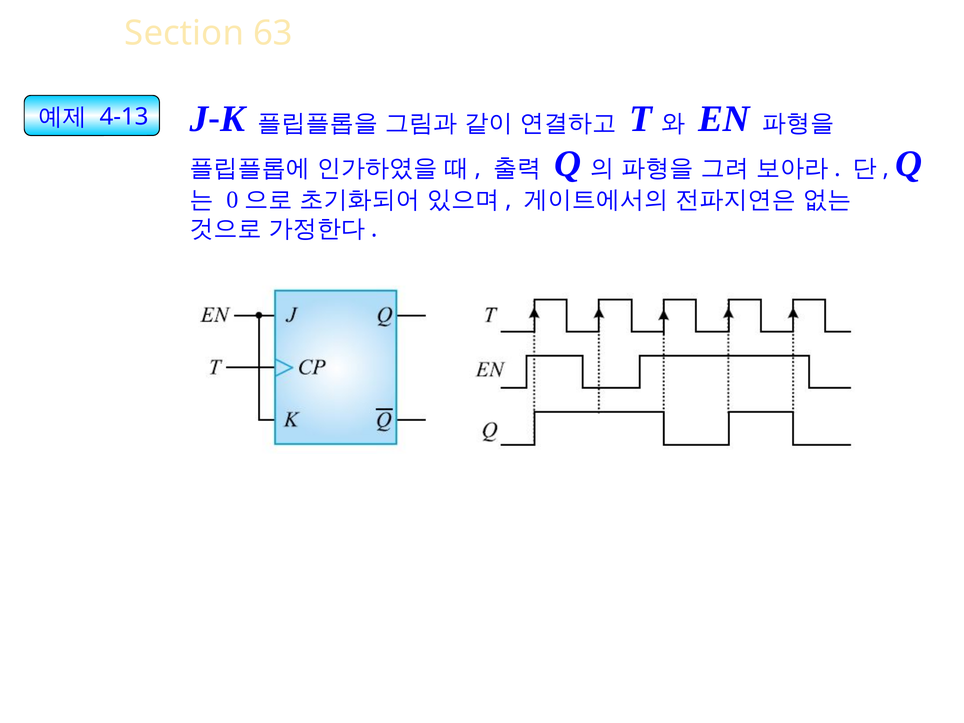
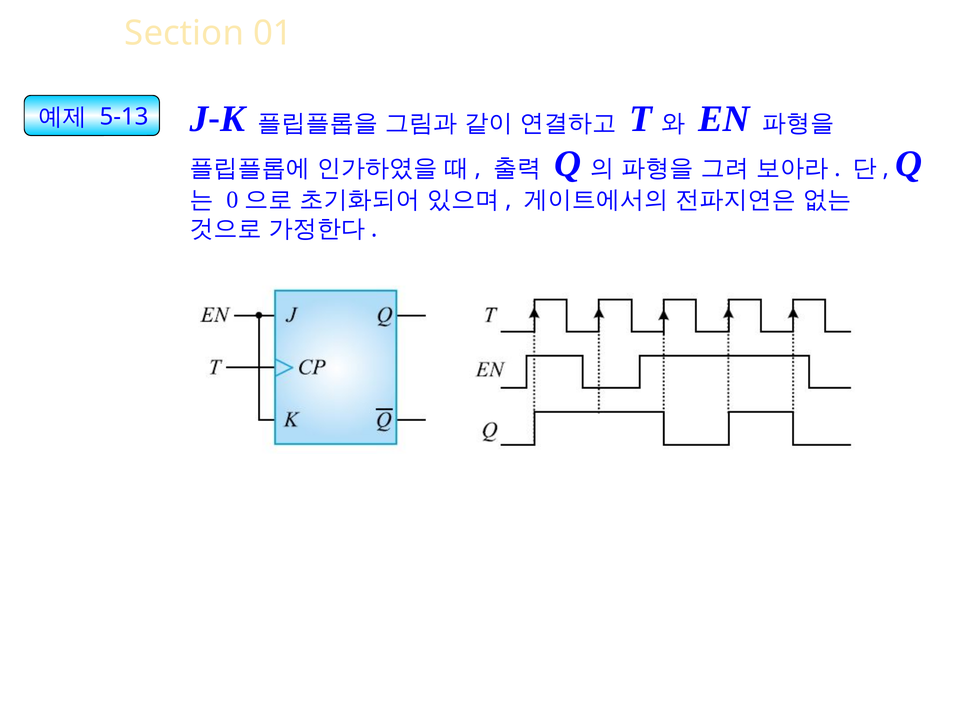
63: 63 -> 01
4-13: 4-13 -> 5-13
